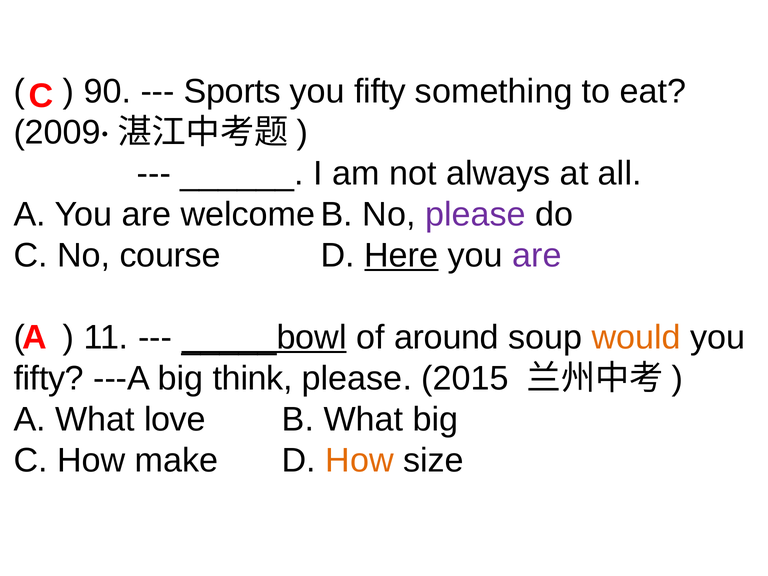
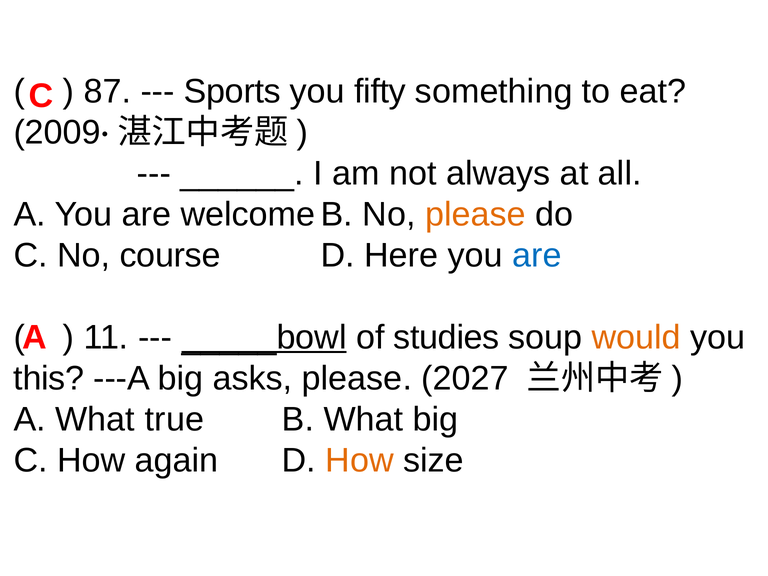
90: 90 -> 87
please at (475, 215) colour: purple -> orange
Here underline: present -> none
are at (537, 256) colour: purple -> blue
around: around -> studies
fifty at (49, 378): fifty -> this
think: think -> asks
2015: 2015 -> 2027
love: love -> true
make: make -> again
